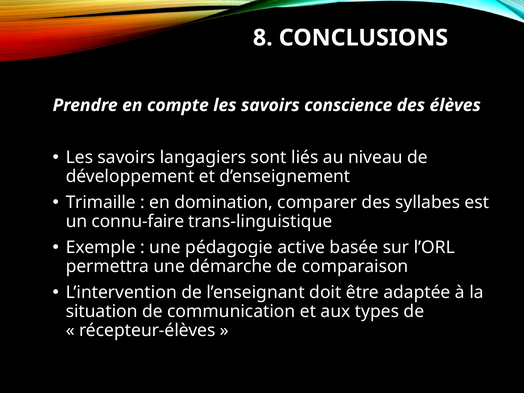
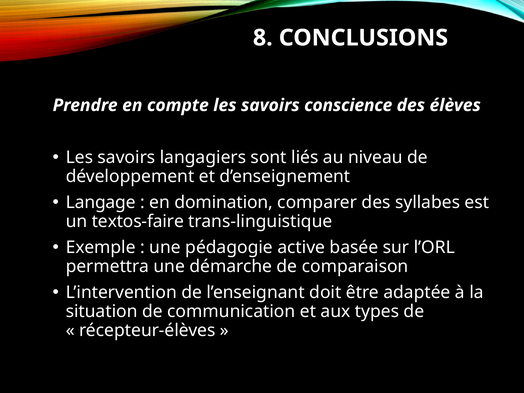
Trimaille: Trimaille -> Langage
connu-faire: connu-faire -> textos-faire
